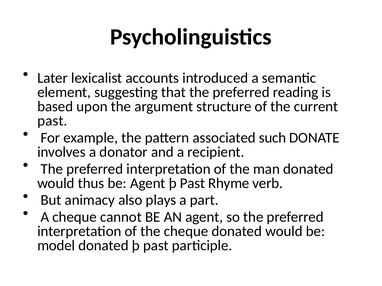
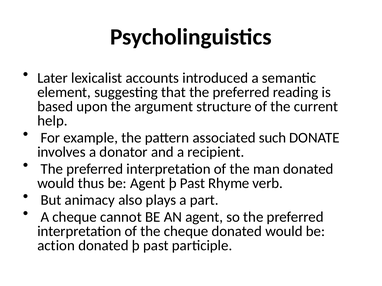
past at (52, 121): past -> help
model: model -> action
